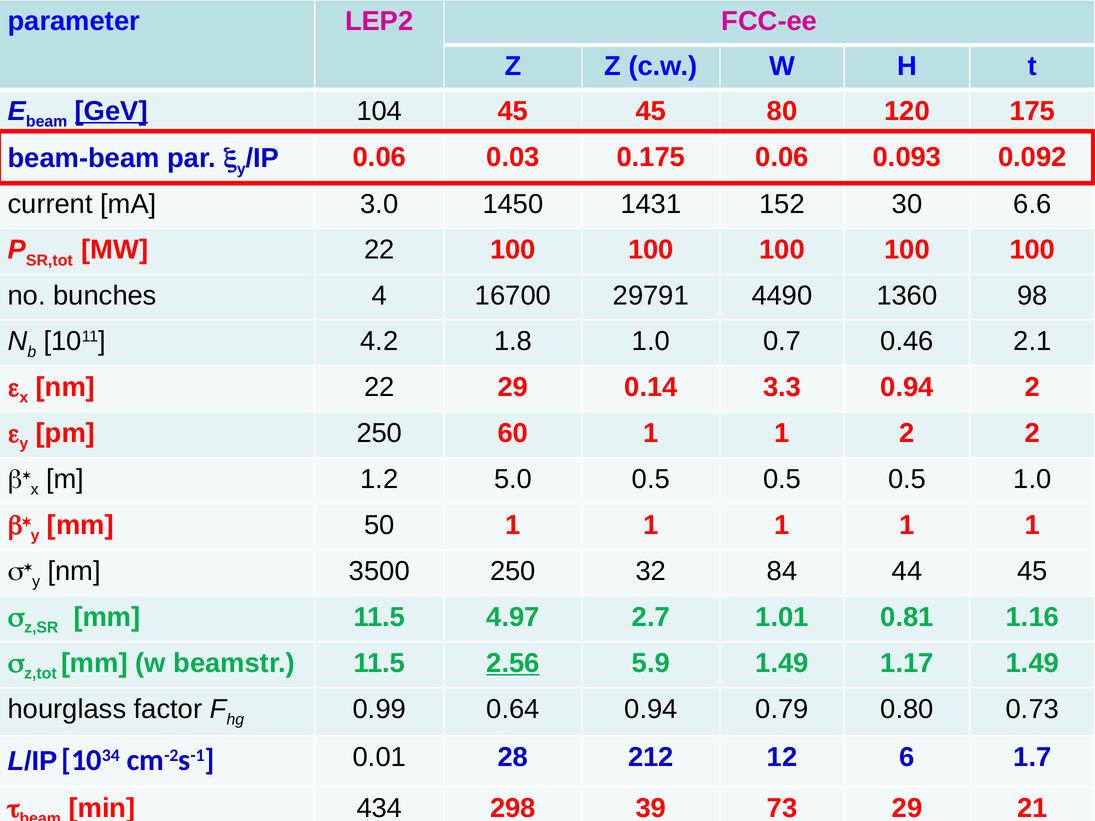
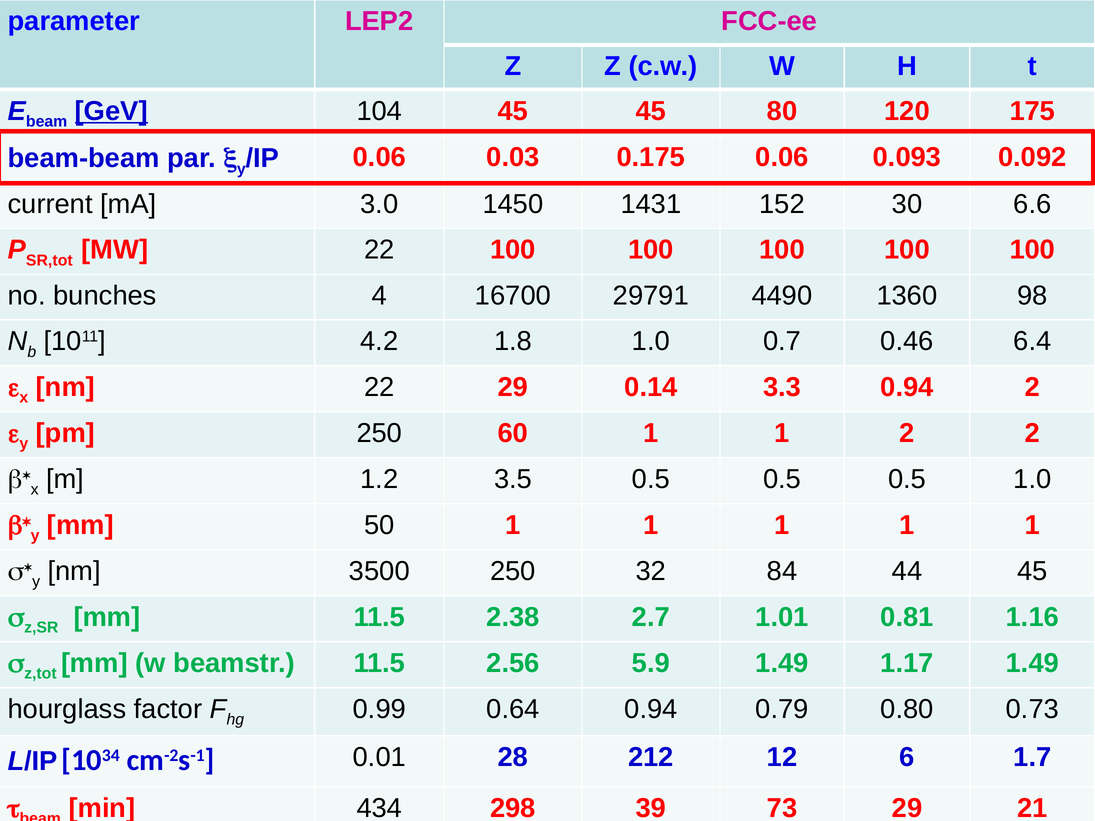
2.1: 2.1 -> 6.4
5.0: 5.0 -> 3.5
4.97: 4.97 -> 2.38
2.56 underline: present -> none
